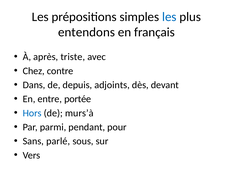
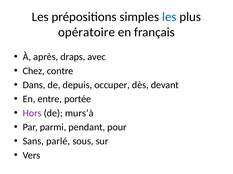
entendons: entendons -> opératoire
triste: triste -> draps
adjoints: adjoints -> occuper
Hors colour: blue -> purple
